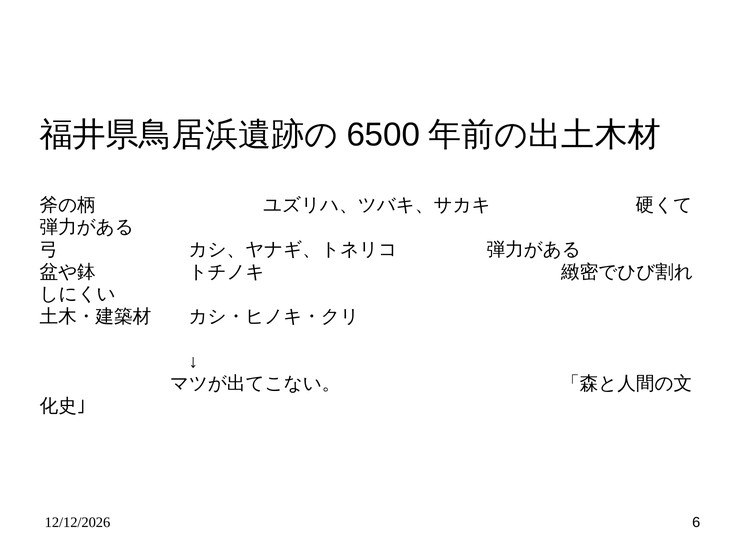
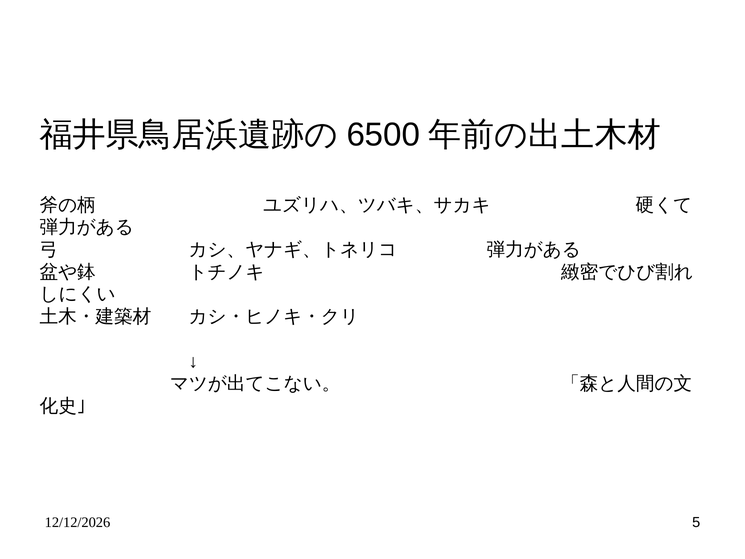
6: 6 -> 5
